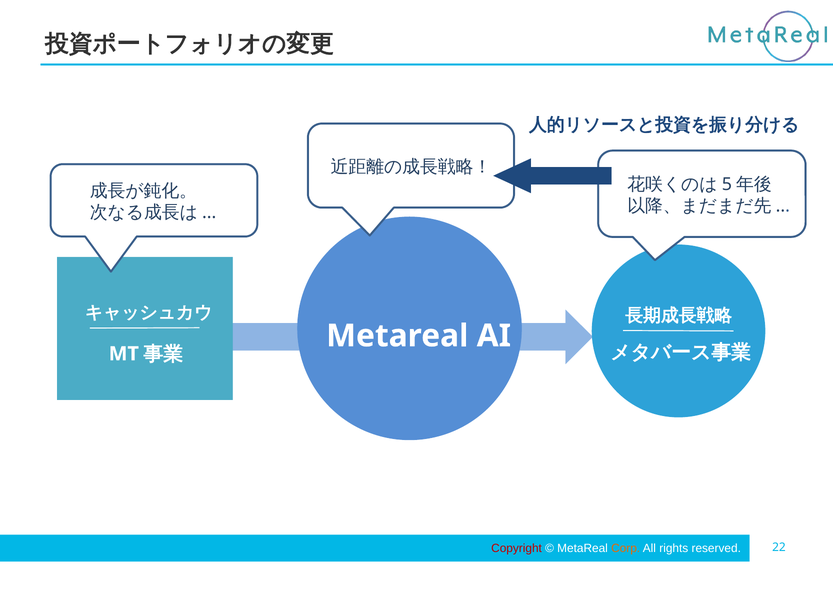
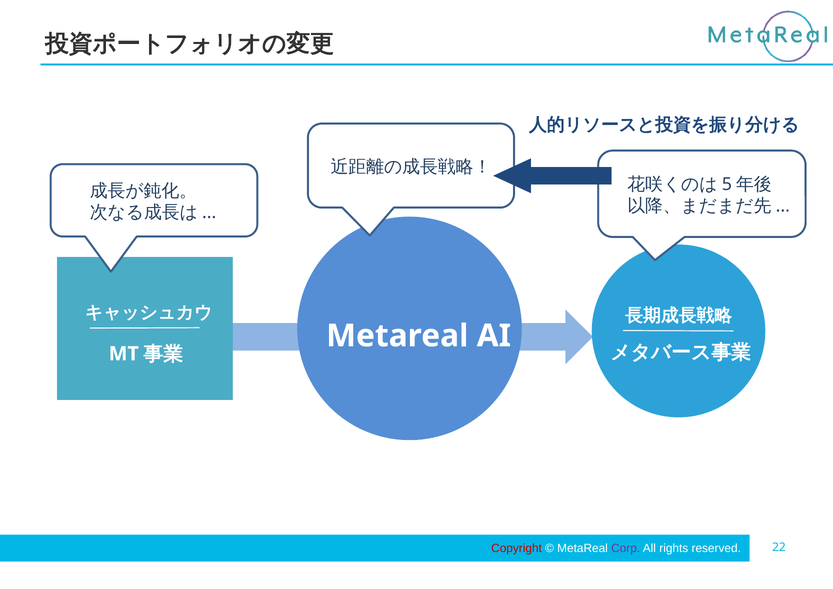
Corp colour: orange -> purple
